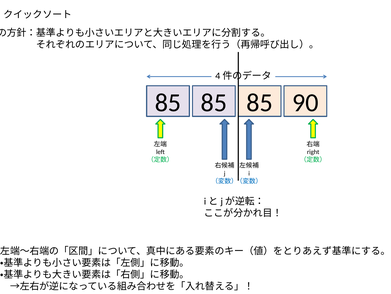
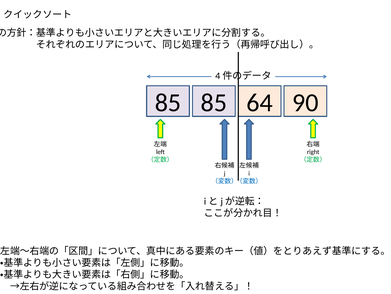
85 at (260, 103): 85 -> 64
